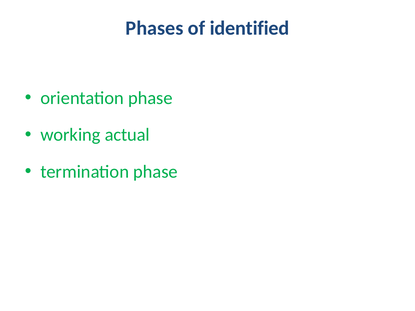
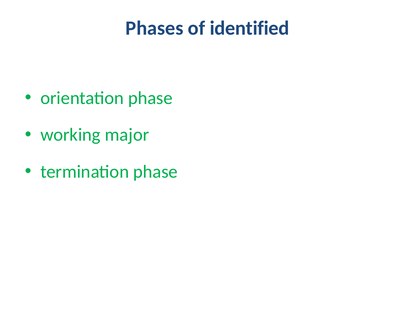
actual: actual -> major
